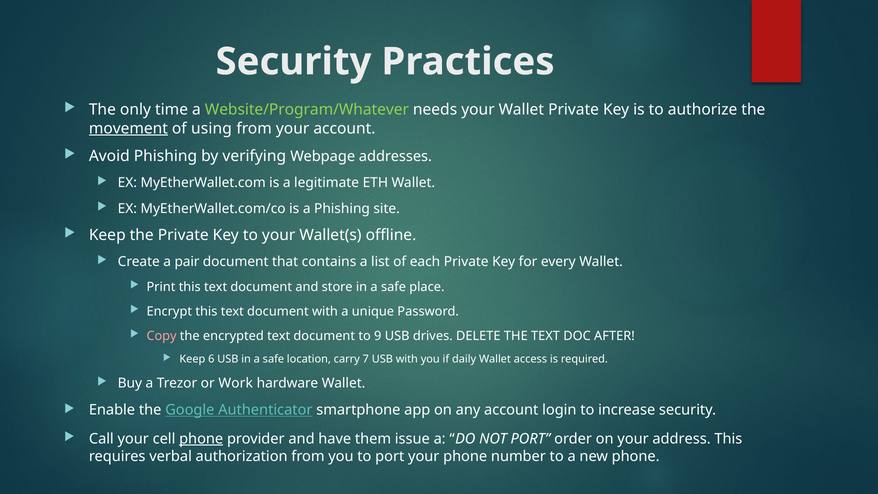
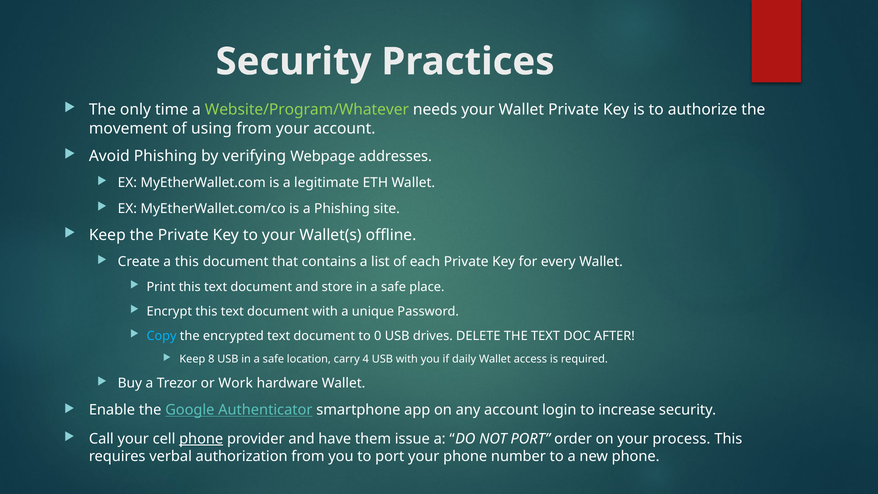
movement underline: present -> none
a pair: pair -> this
Copy colour: pink -> light blue
9: 9 -> 0
6: 6 -> 8
7: 7 -> 4
address: address -> process
